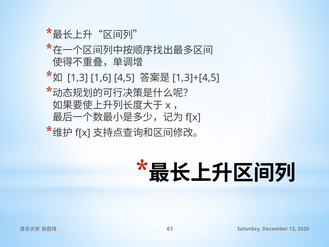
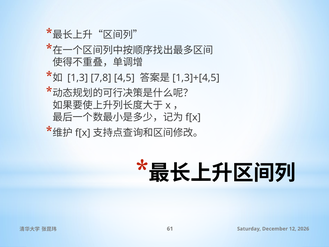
1,6: 1,6 -> 7,8
